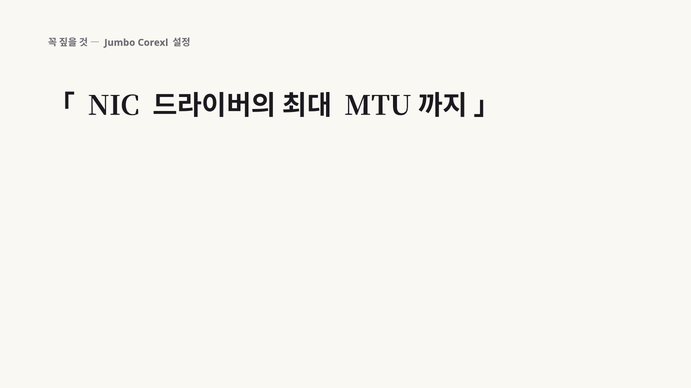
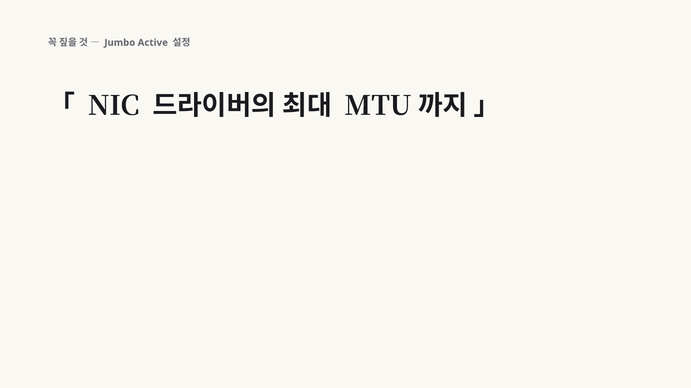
Corexl: Corexl -> Active
